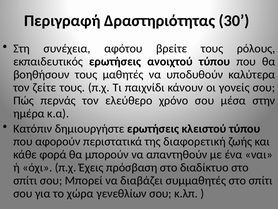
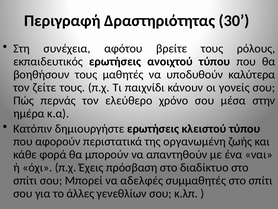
διαφορετική: διαφορετική -> οργανωμένη
διαβάζει: διαβάζει -> αδελφές
χώρα: χώρα -> άλλες
